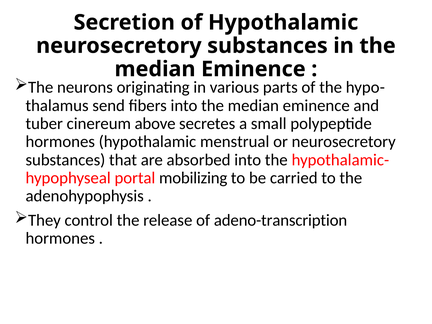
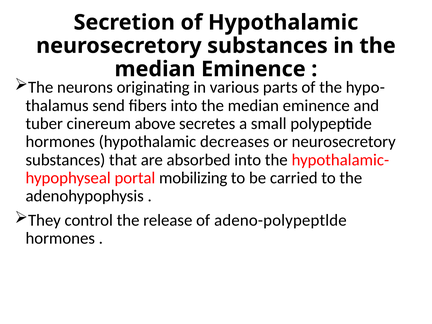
menstrual: menstrual -> decreases
adeno-transcription: adeno-transcription -> adeno-polypeptlde
